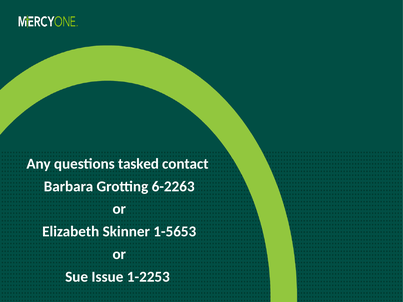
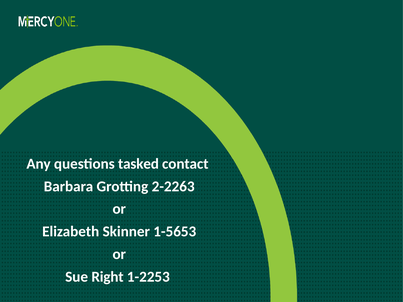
6-2263: 6-2263 -> 2-2263
Issue: Issue -> Right
